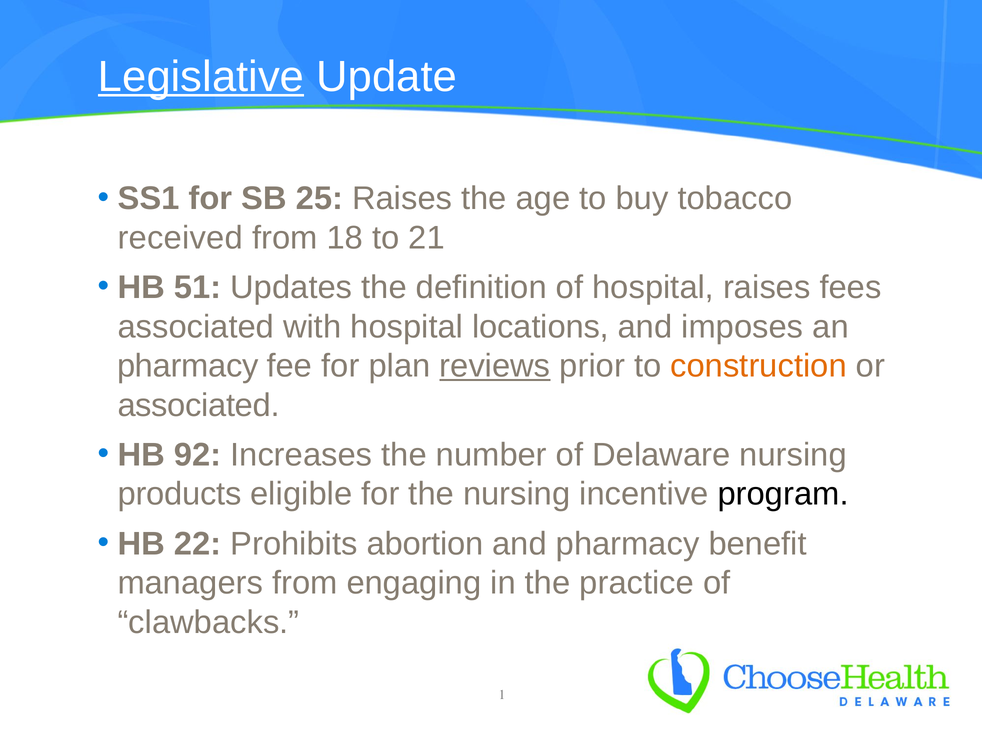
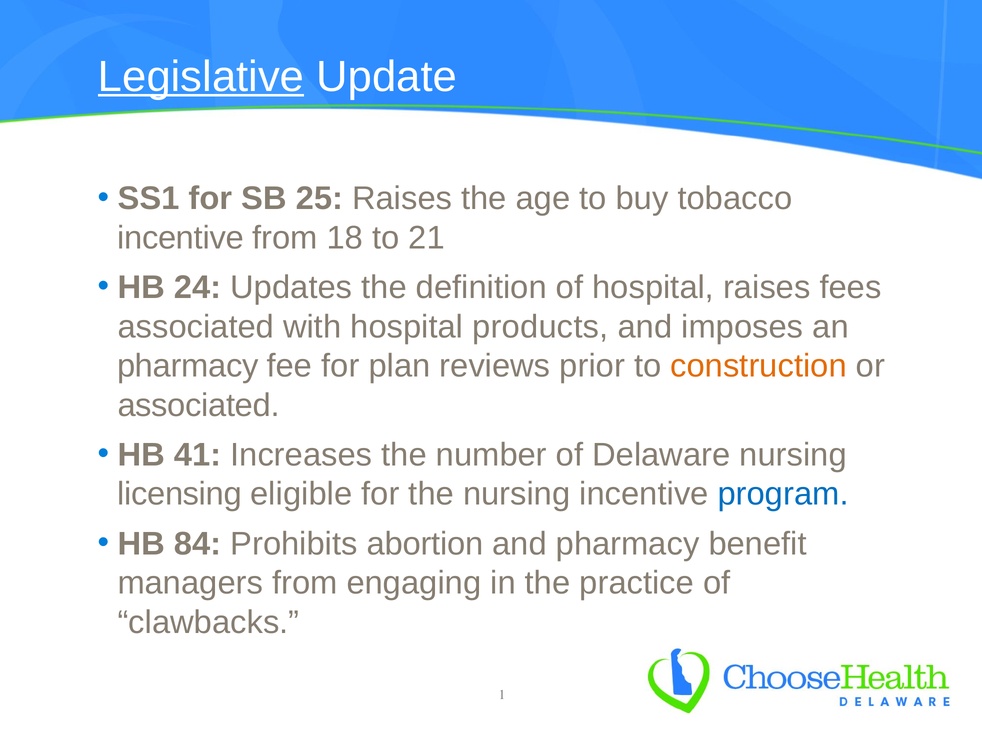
received at (180, 238): received -> incentive
51: 51 -> 24
locations: locations -> products
reviews underline: present -> none
92: 92 -> 41
products: products -> licensing
program colour: black -> blue
22: 22 -> 84
